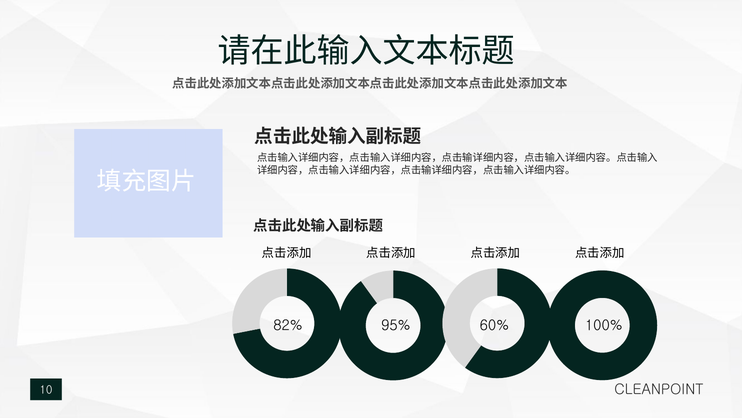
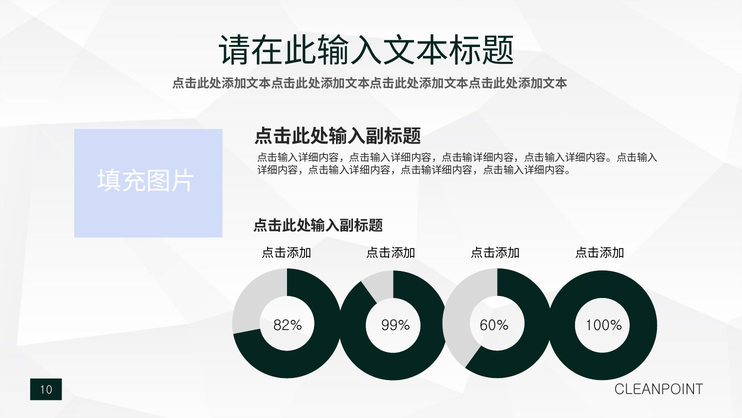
95%: 95% -> 99%
